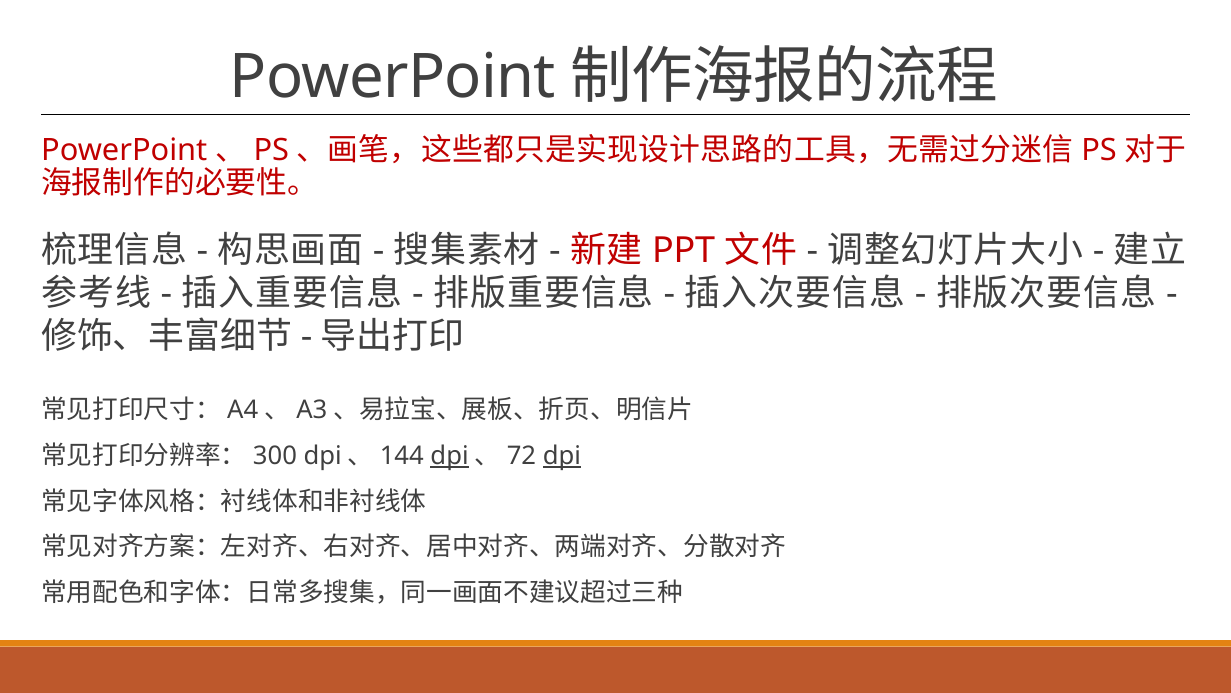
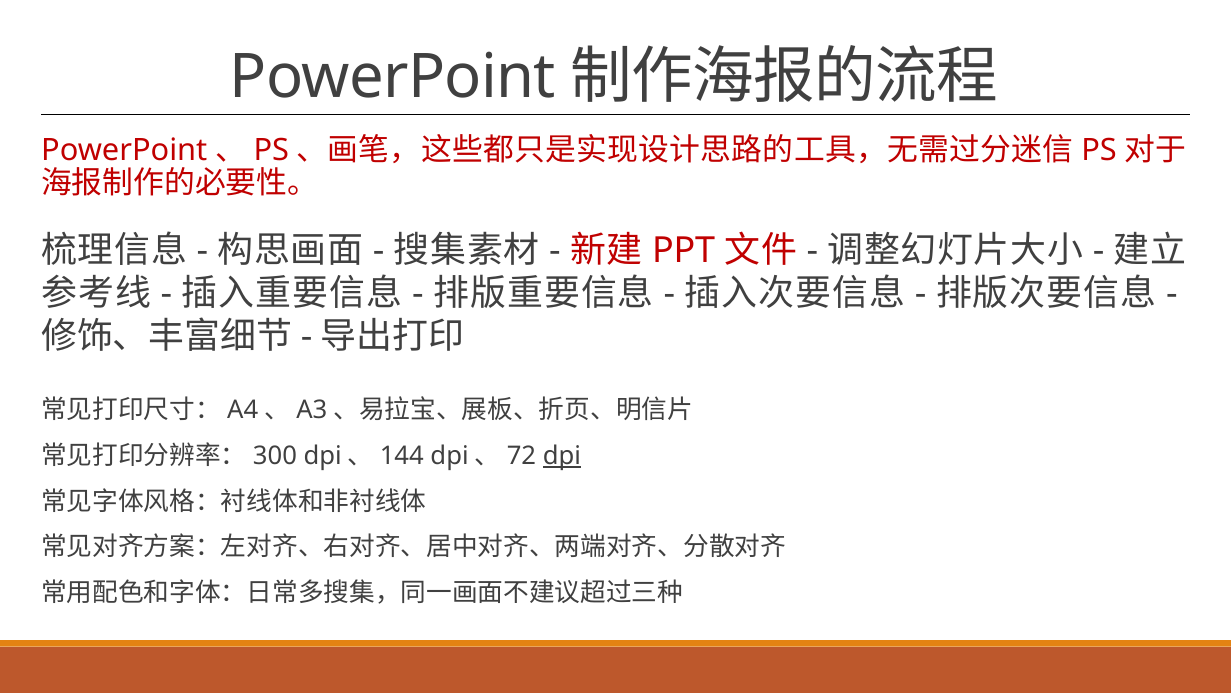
dpi at (450, 456) underline: present -> none
